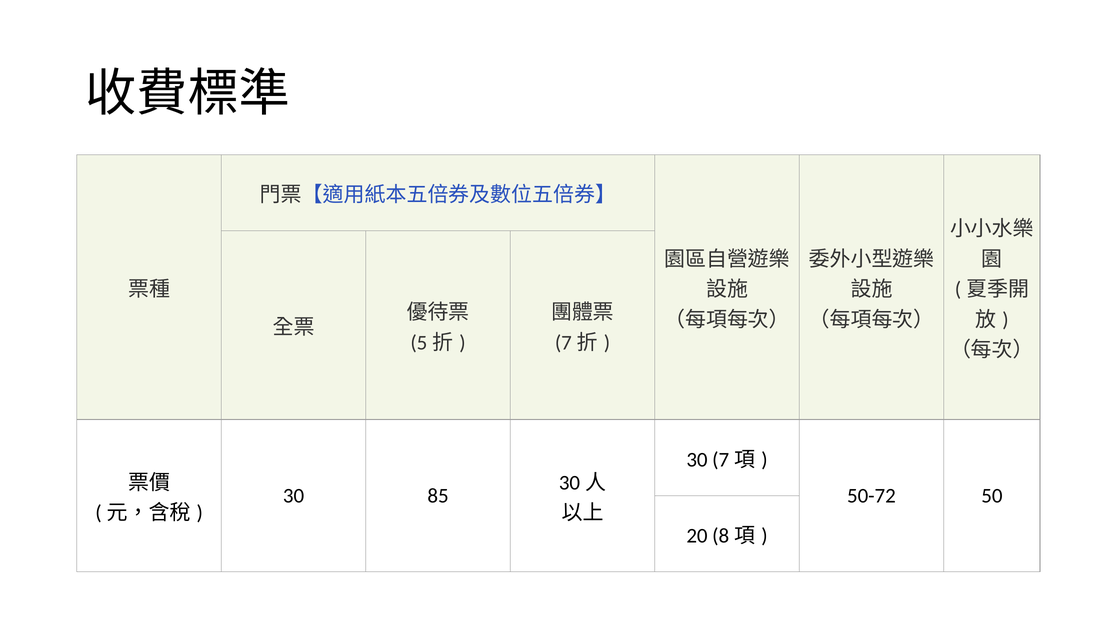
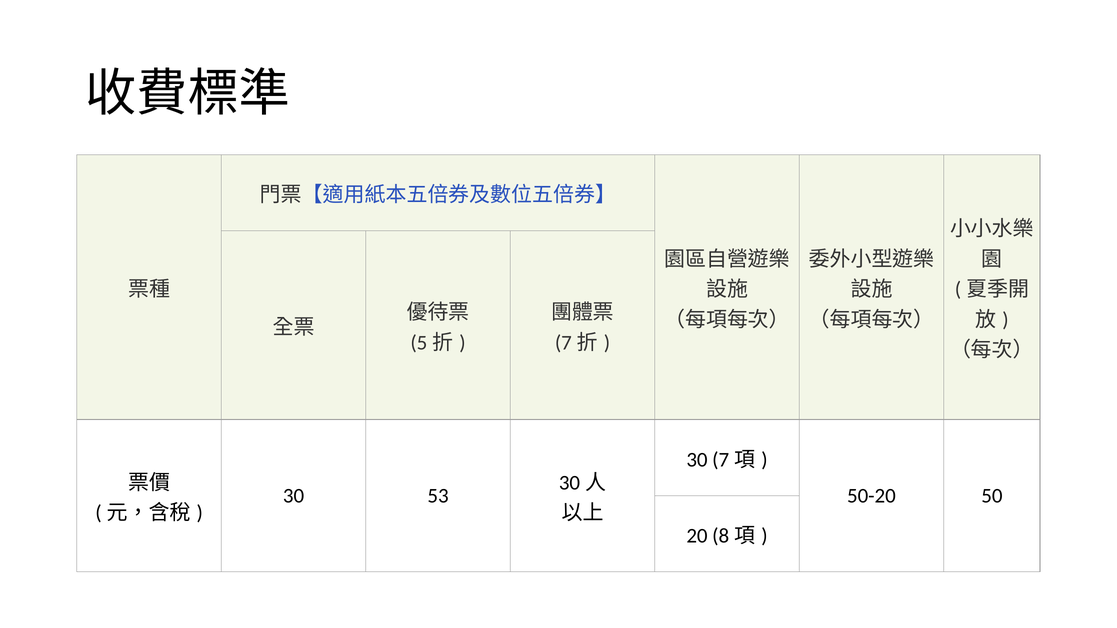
85: 85 -> 53
50-72: 50-72 -> 50-20
